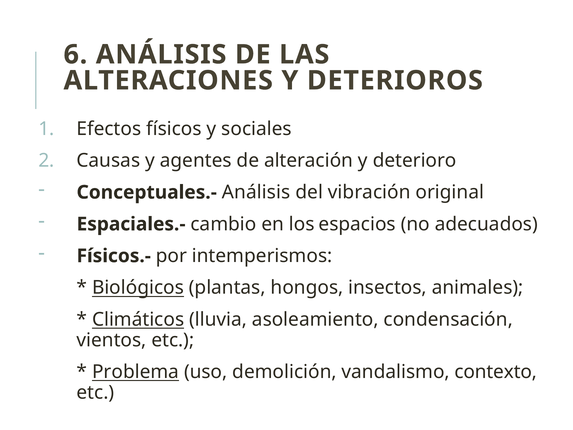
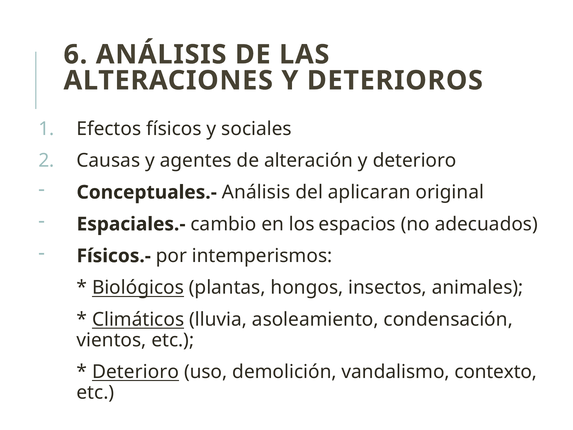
vibración: vibración -> aplicaran
Problema at (136, 372): Problema -> Deterioro
